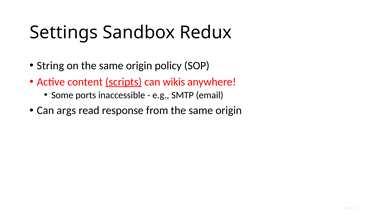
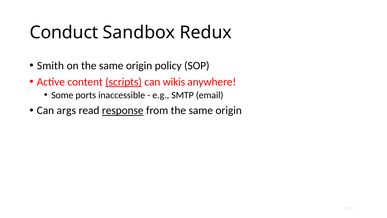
Settings: Settings -> Conduct
String: String -> Smith
response underline: none -> present
